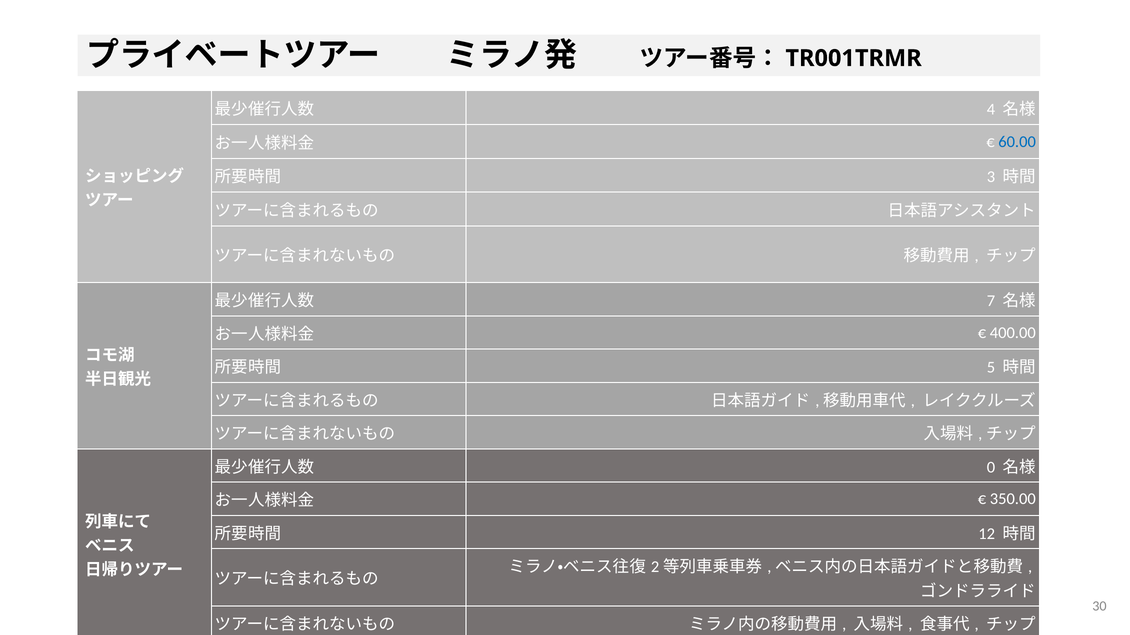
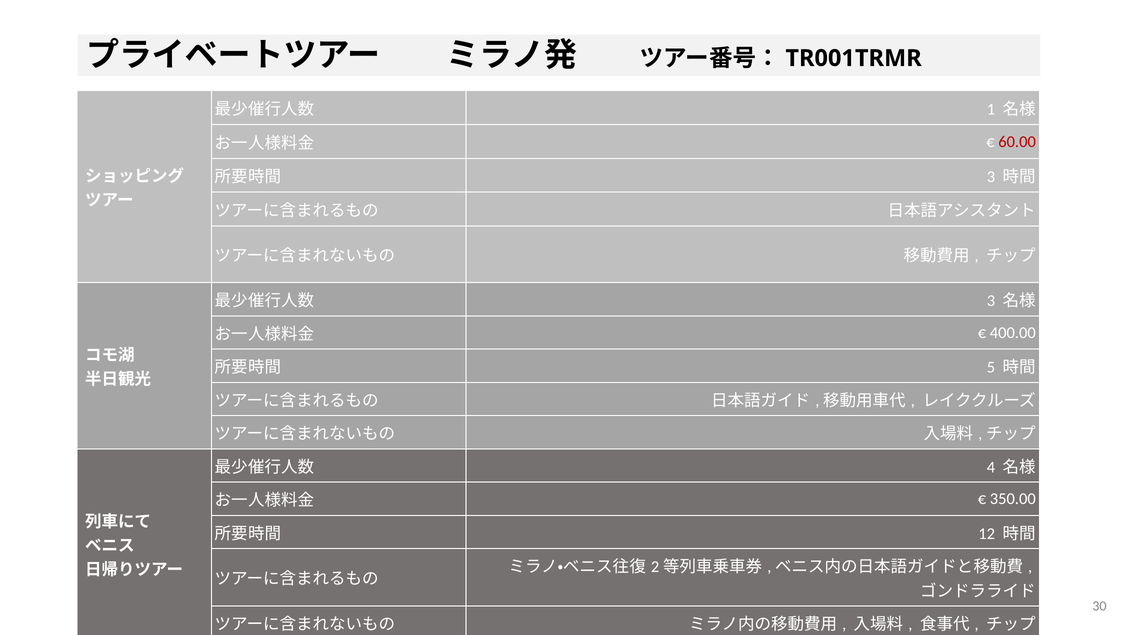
4: 4 -> 1
60.00 colour: blue -> red
7 at (991, 301): 7 -> 3
0: 0 -> 4
